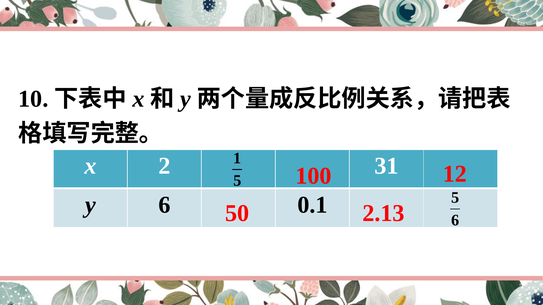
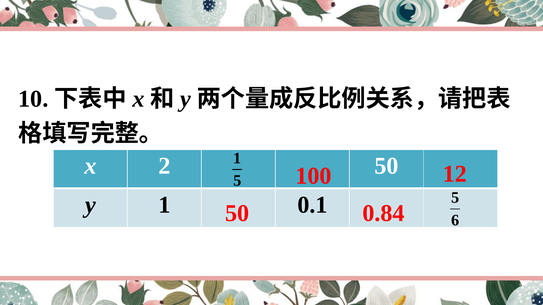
2 31: 31 -> 50
y 6: 6 -> 1
2.13: 2.13 -> 0.84
